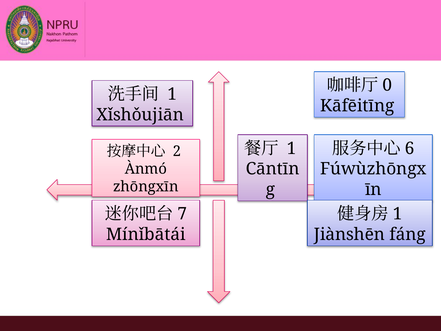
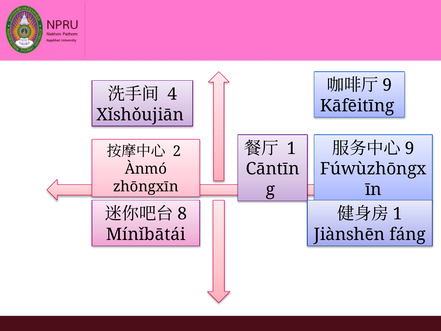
0 at (387, 85): 0 -> 9
1 at (172, 94): 1 -> 4
6 at (410, 148): 6 -> 9
7: 7 -> 8
